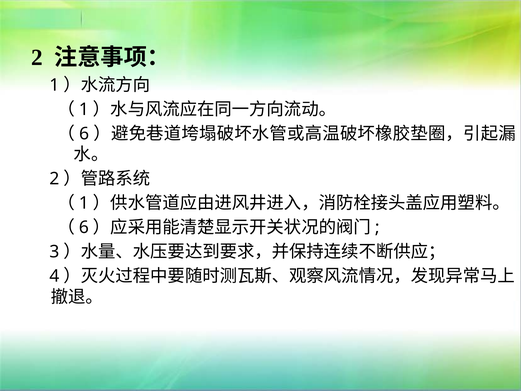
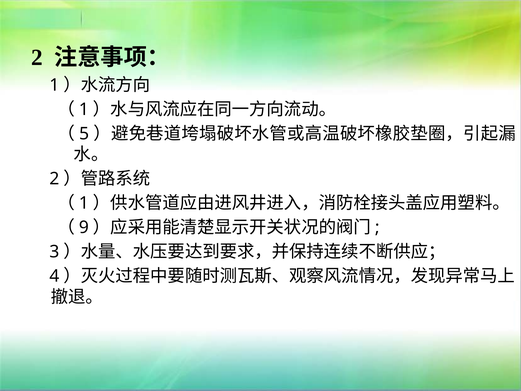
6 at (84, 134): 6 -> 5
6 at (84, 227): 6 -> 9
